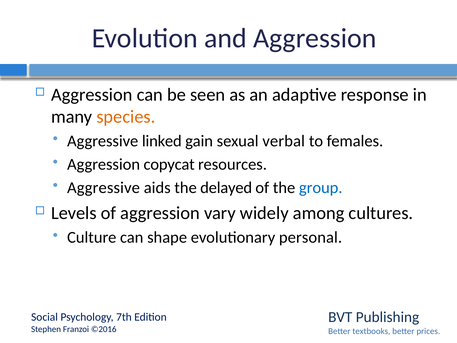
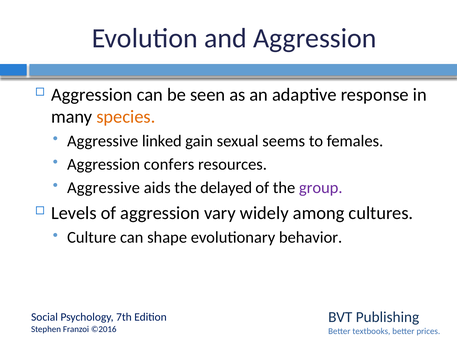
verbal: verbal -> seems
copycat: copycat -> confers
group colour: blue -> purple
personal: personal -> behavior
